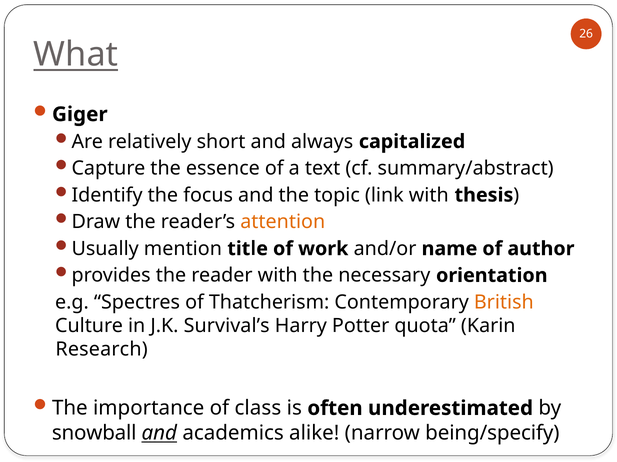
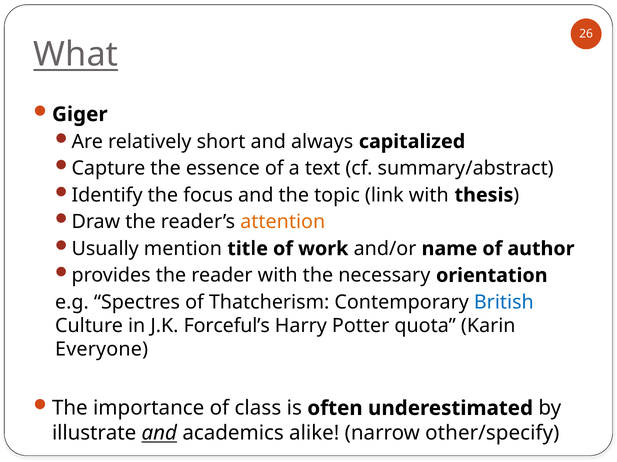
British colour: orange -> blue
Survival’s: Survival’s -> Forceful’s
Research: Research -> Everyone
snowball: snowball -> illustrate
being/specify: being/specify -> other/specify
